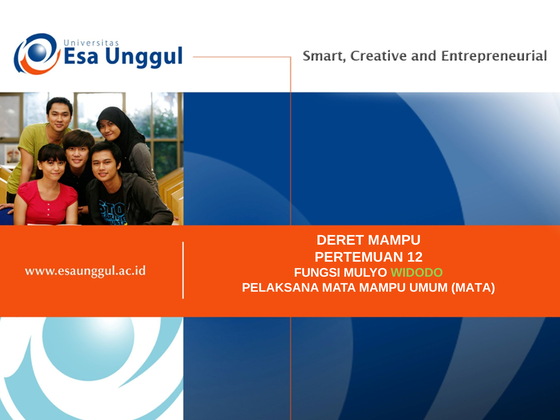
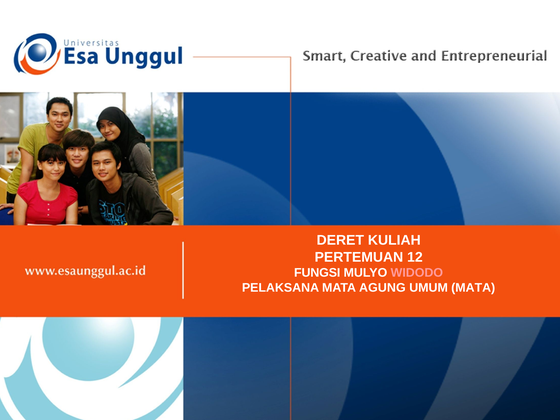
DERET MAMPU: MAMPU -> KULIAH
WIDODO colour: light green -> pink
MATA MAMPU: MAMPU -> AGUNG
